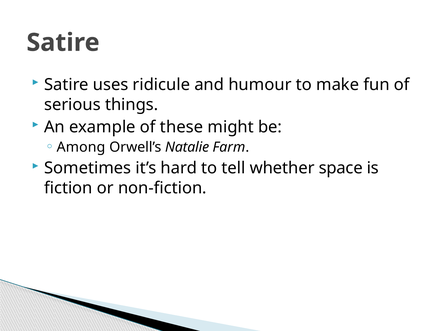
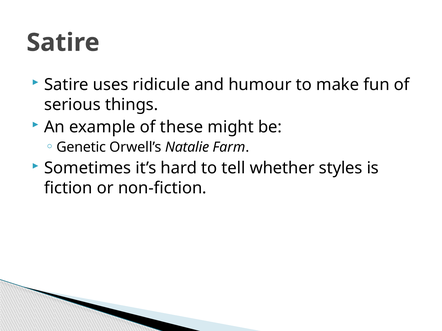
Among: Among -> Genetic
space: space -> styles
